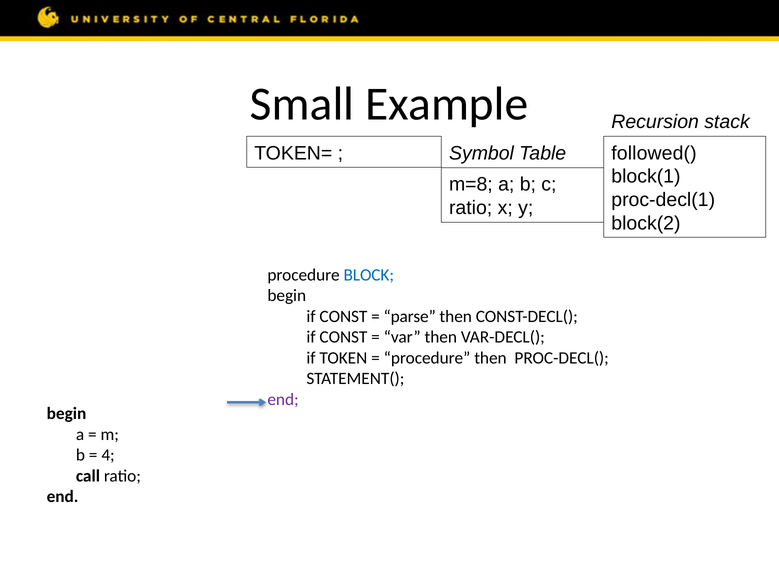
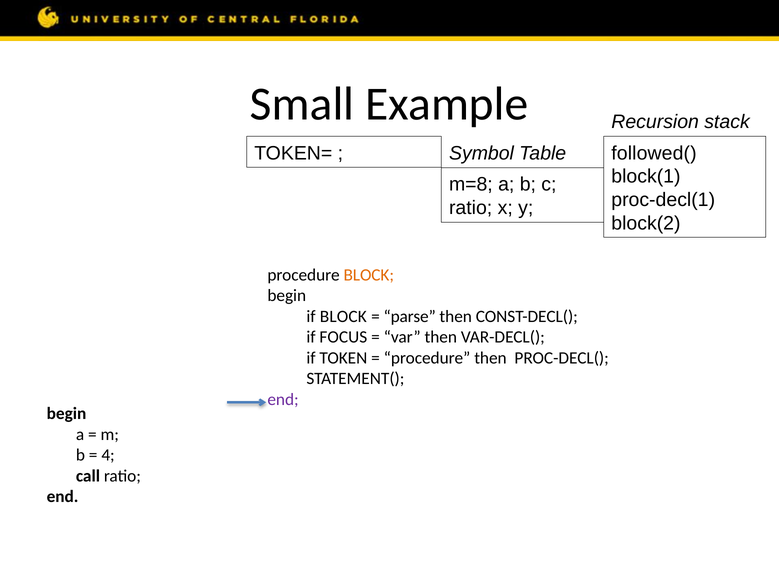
BLOCK at (369, 275) colour: blue -> orange
CONST at (343, 317): CONST -> BLOCK
CONST at (343, 337): CONST -> FOCUS
